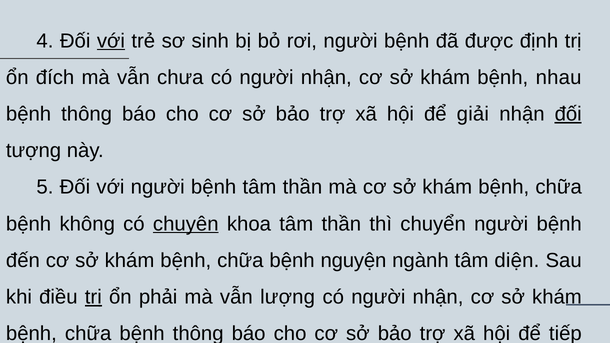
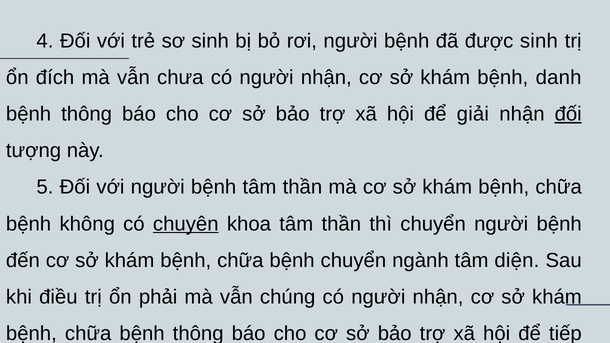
với at (111, 41) underline: present -> none
được định: định -> sinh
nhau: nhau -> danh
bệnh nguyện: nguyện -> chuyển
trị at (93, 297) underline: present -> none
lượng: lượng -> chúng
